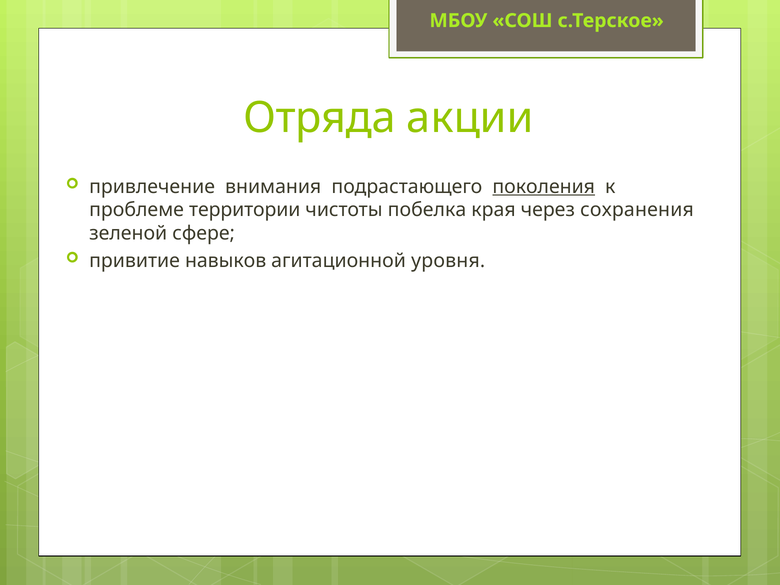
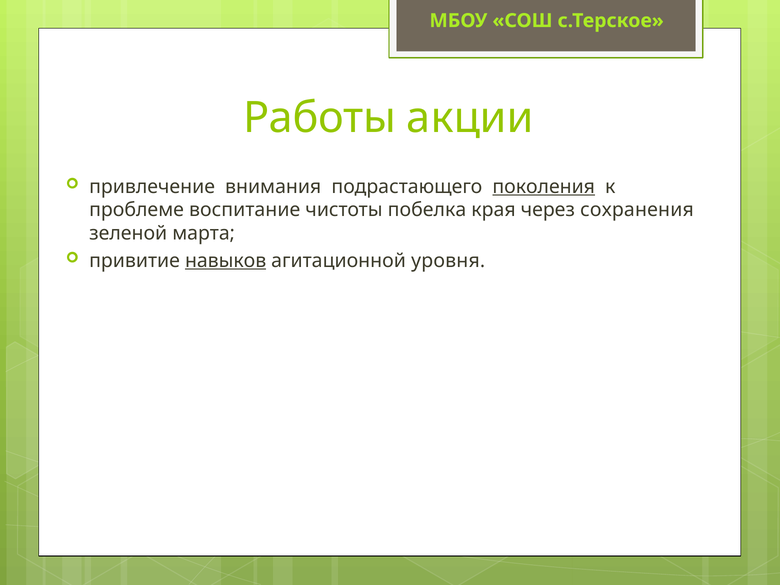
Отряда: Отряда -> Работы
территории: территории -> воспитание
сфере: сфере -> марта
навыков underline: none -> present
